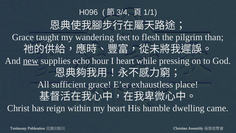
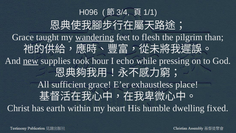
wandering underline: none -> present
echo: echo -> took
I heart: heart -> echo
reign: reign -> earth
came: came -> fixed
